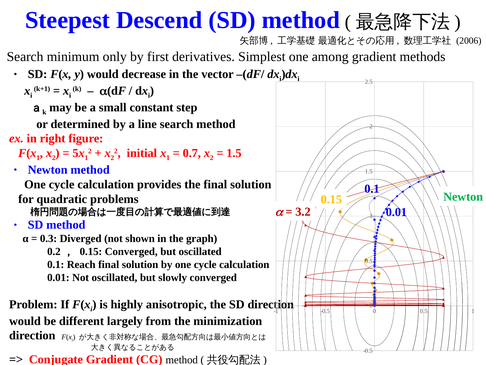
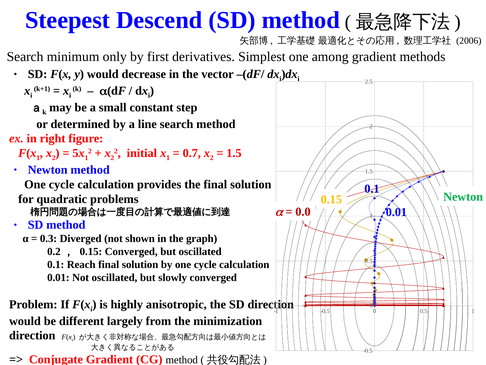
3.2: 3.2 -> 0.0
